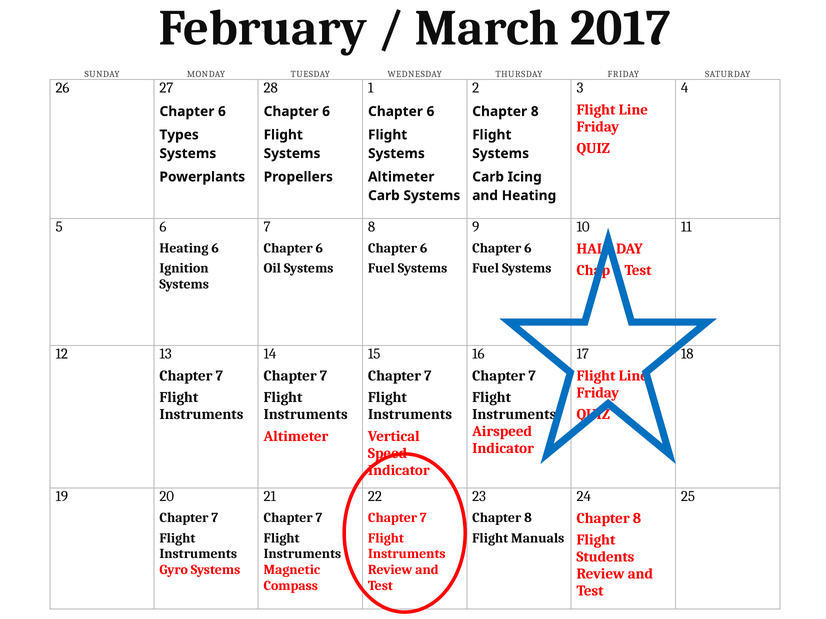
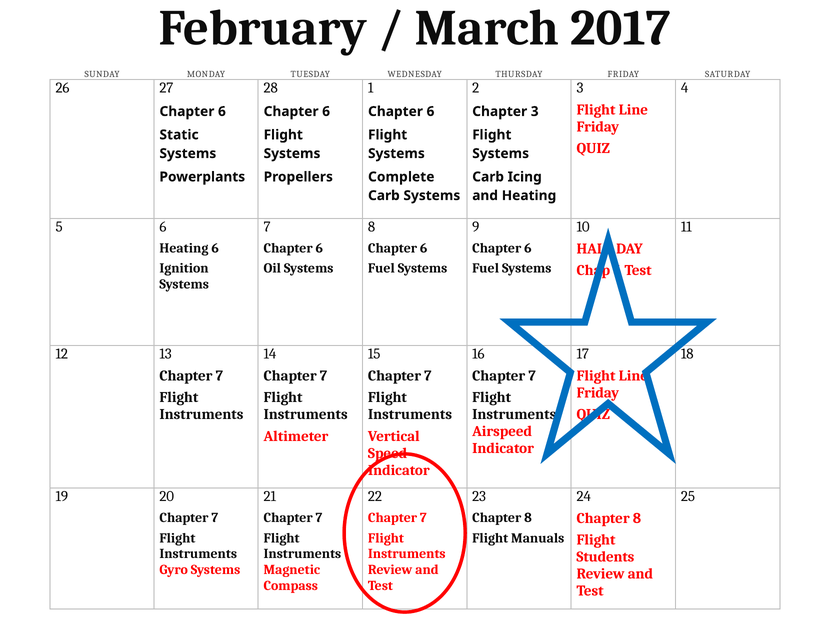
8 at (535, 112): 8 -> 3
Types: Types -> Static
Altimeter at (401, 177): Altimeter -> Complete
